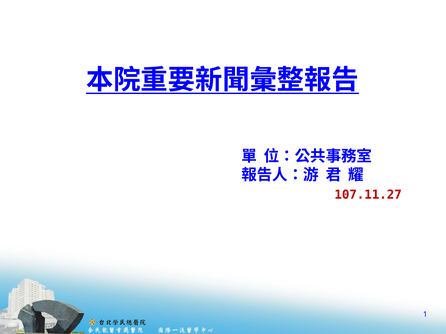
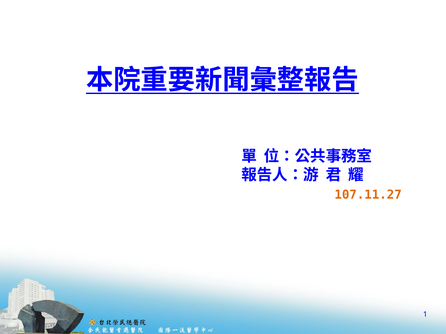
107.11.27 colour: red -> orange
